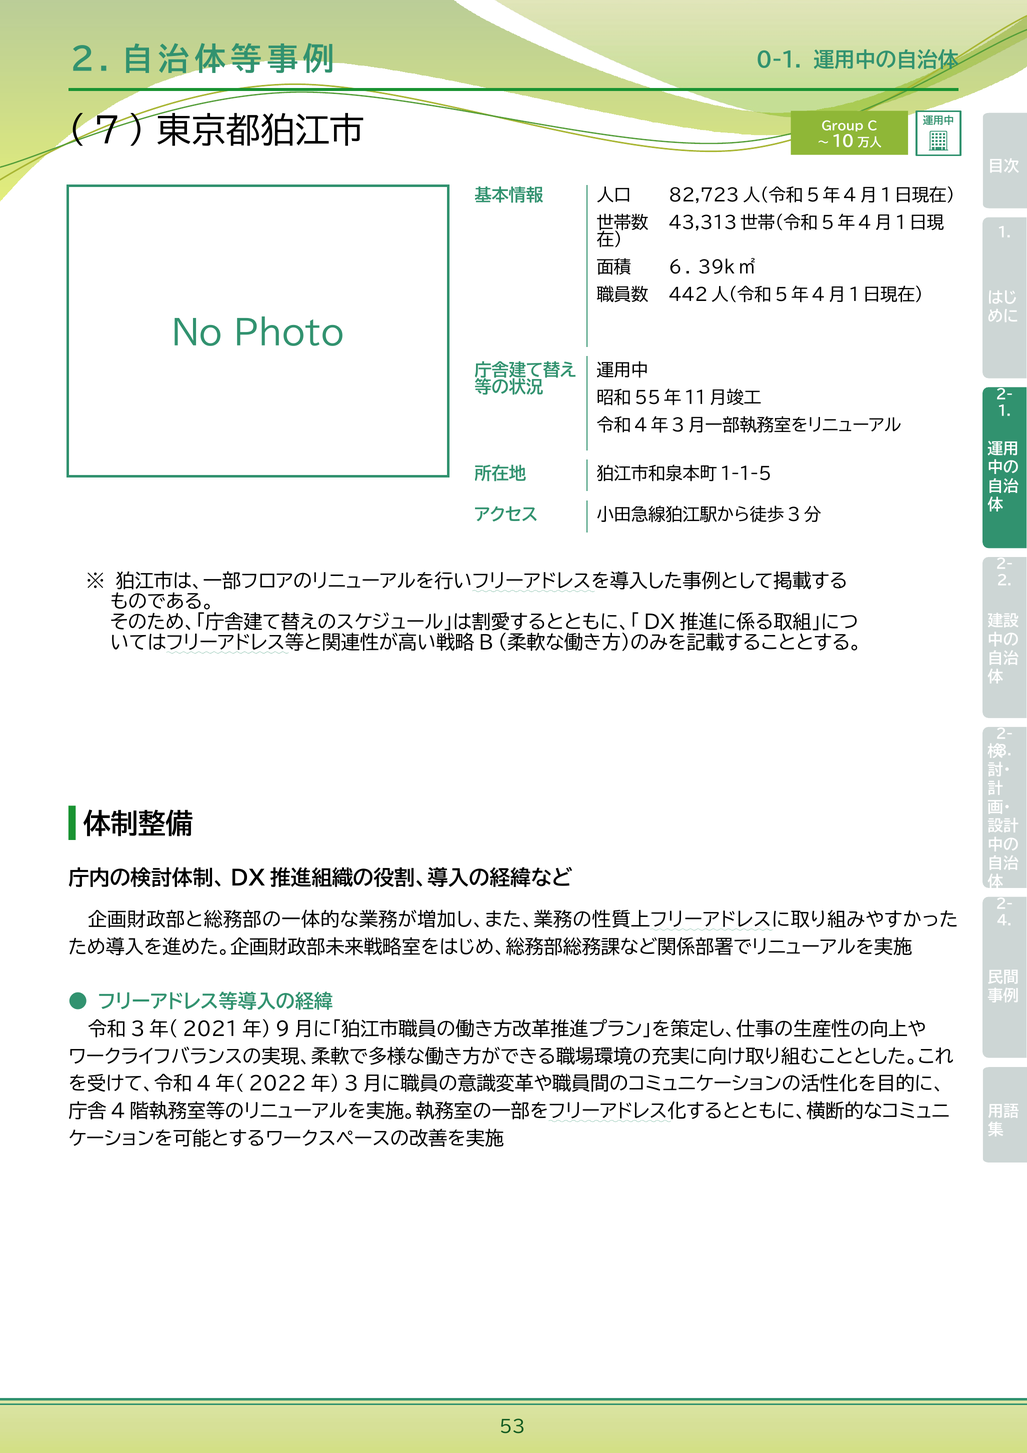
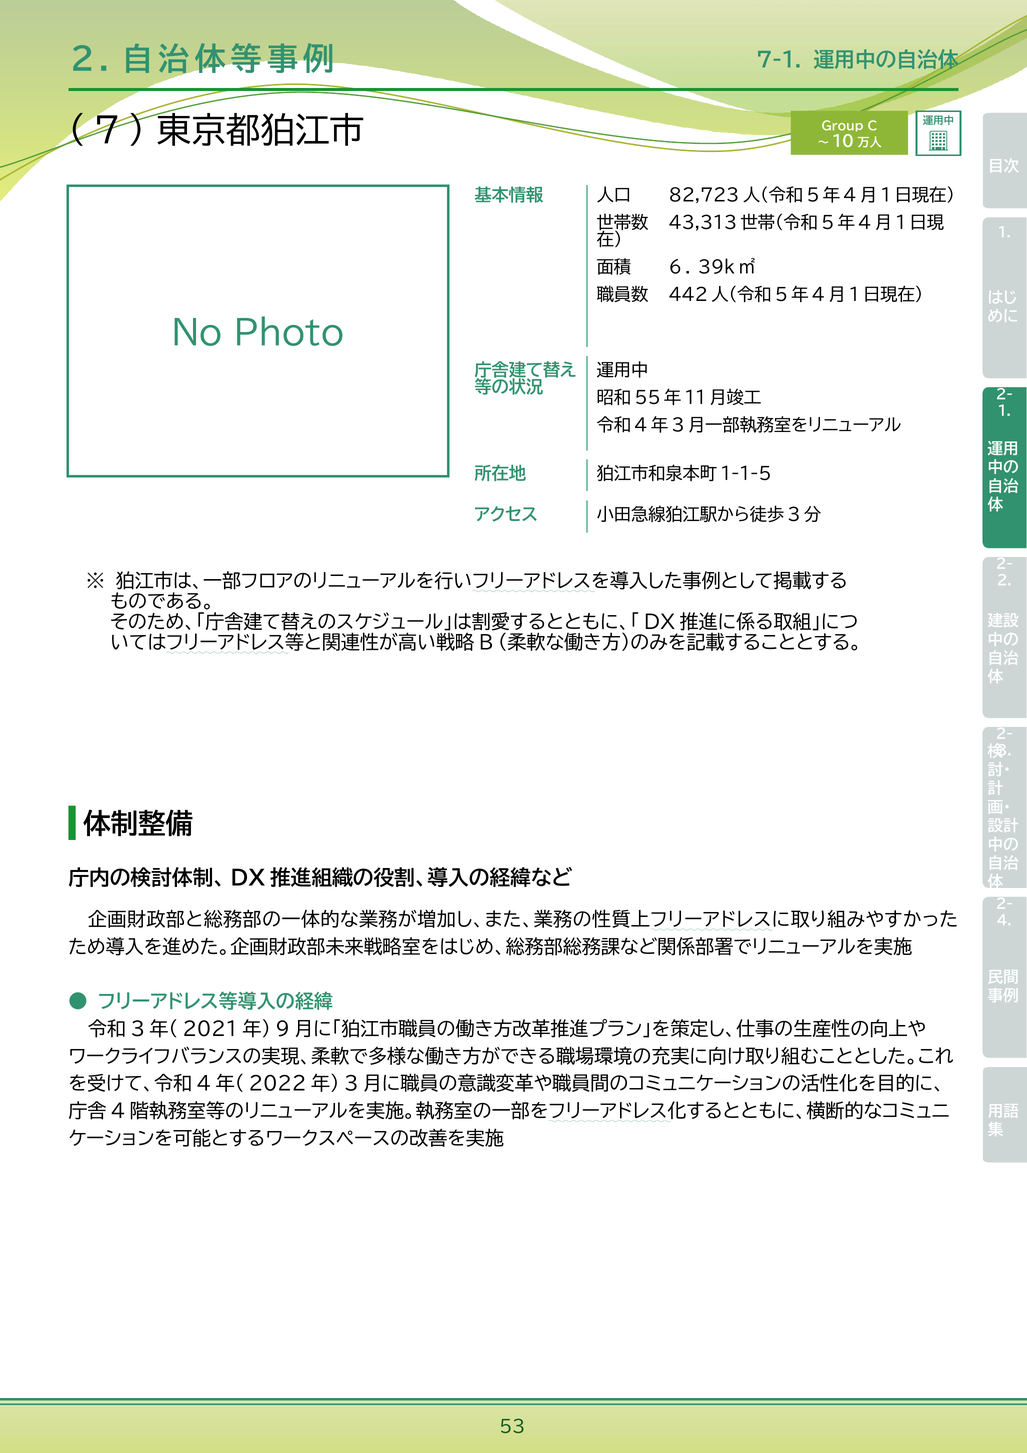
0-1: 0-1 -> 7-1
